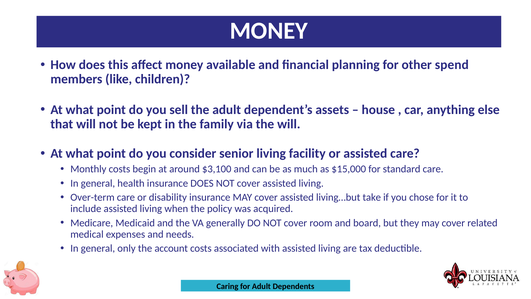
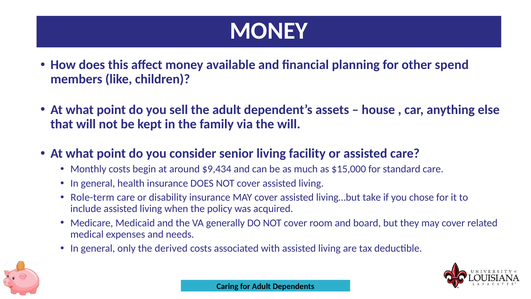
$3,100: $3,100 -> $9,434
Over-term: Over-term -> Role-term
account: account -> derived
